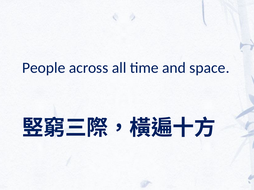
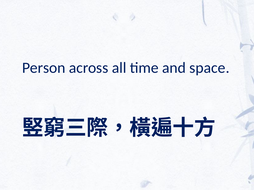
People: People -> Person
